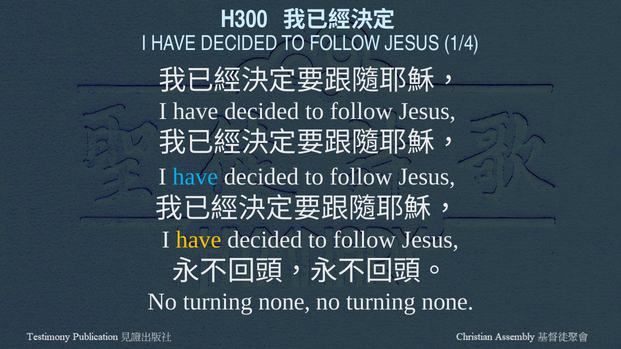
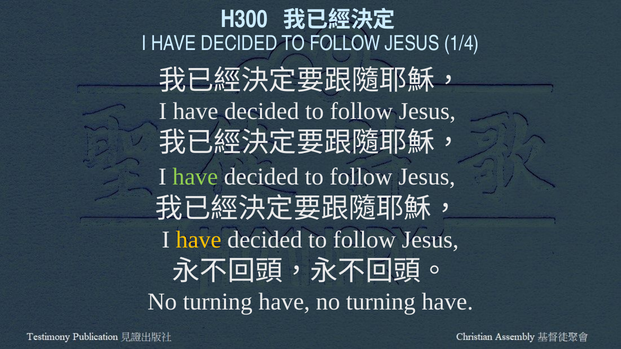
have at (195, 177) colour: light blue -> light green
none at (284, 302): none -> have
none at (448, 302): none -> have
